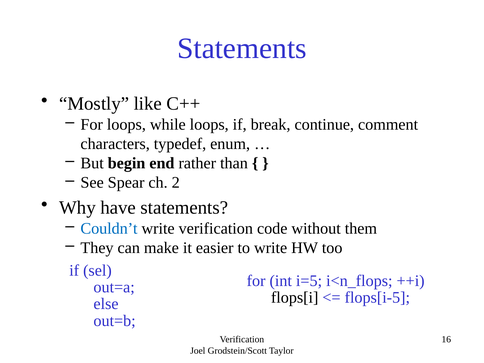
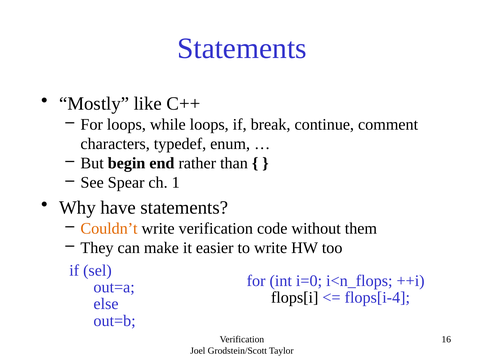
2: 2 -> 1
Couldn’t colour: blue -> orange
i=5: i=5 -> i=0
flops[i-5: flops[i-5 -> flops[i-4
